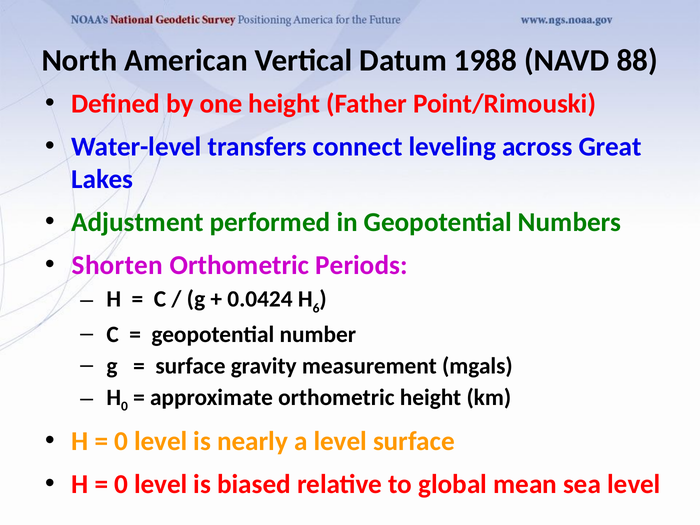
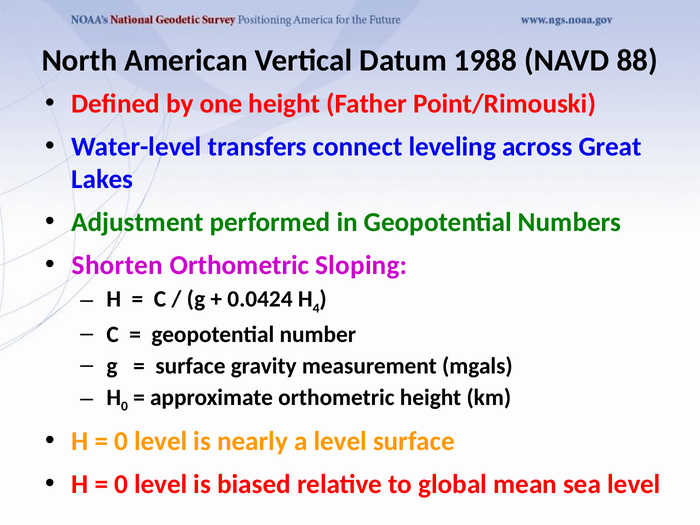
Periods: Periods -> Sloping
6: 6 -> 4
